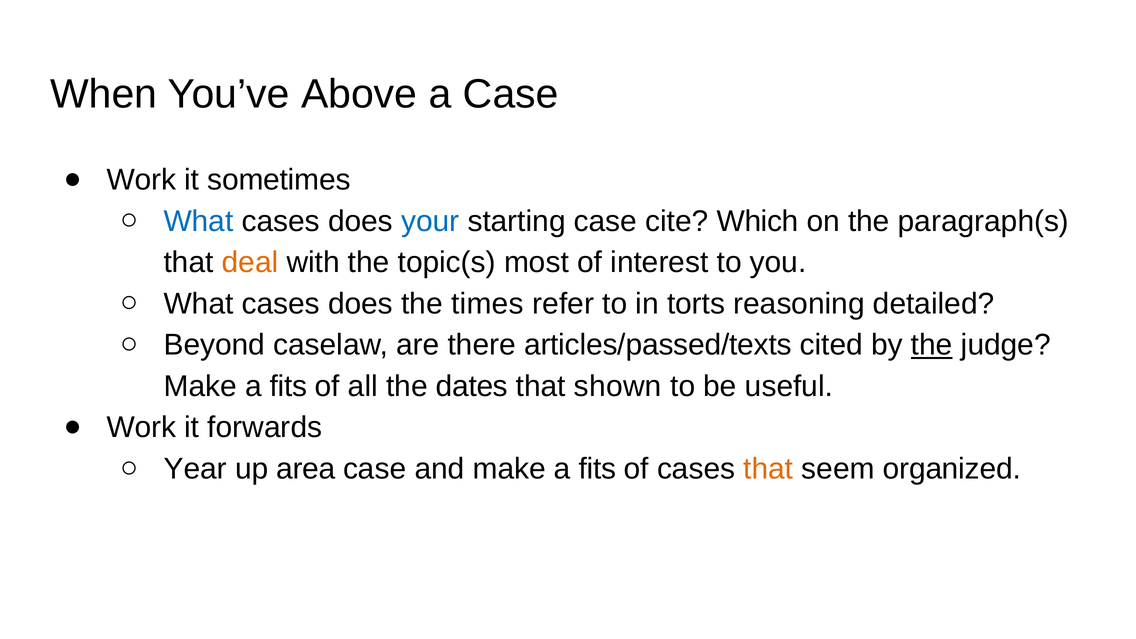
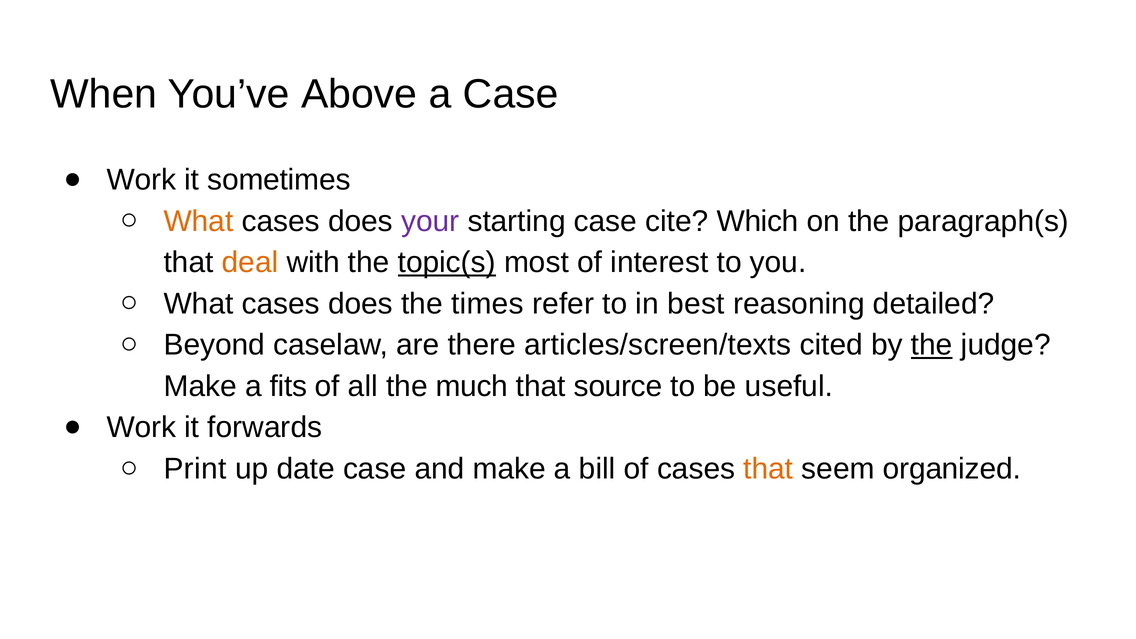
What at (199, 221) colour: blue -> orange
your colour: blue -> purple
topic(s underline: none -> present
torts: torts -> best
articles/passed/texts: articles/passed/texts -> articles/screen/texts
dates: dates -> much
shown: shown -> source
Year: Year -> Print
area: area -> date
and make a fits: fits -> bill
